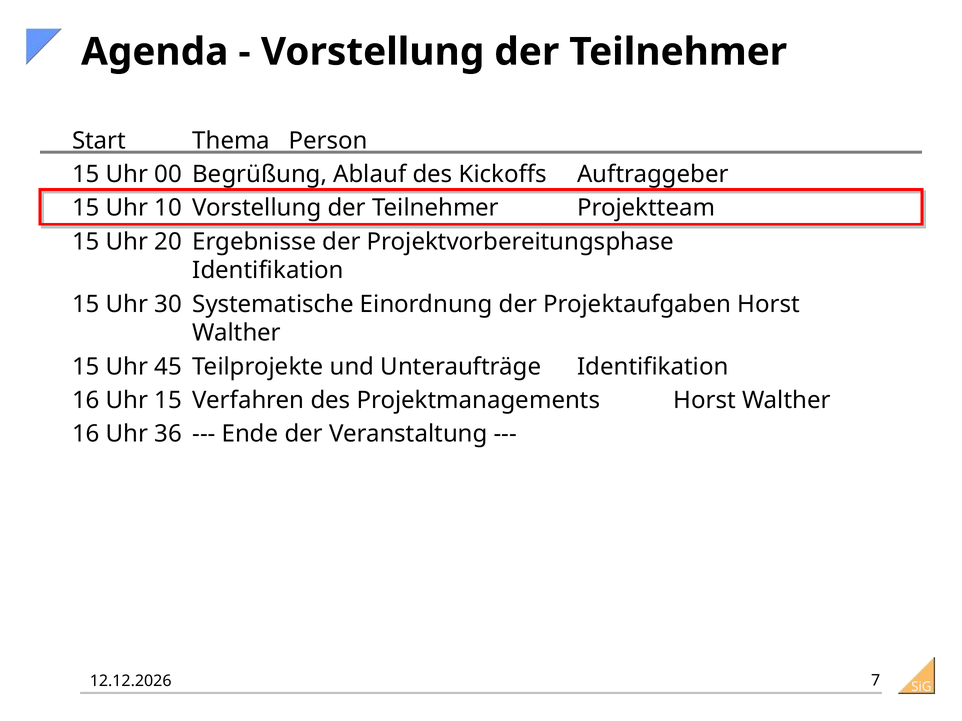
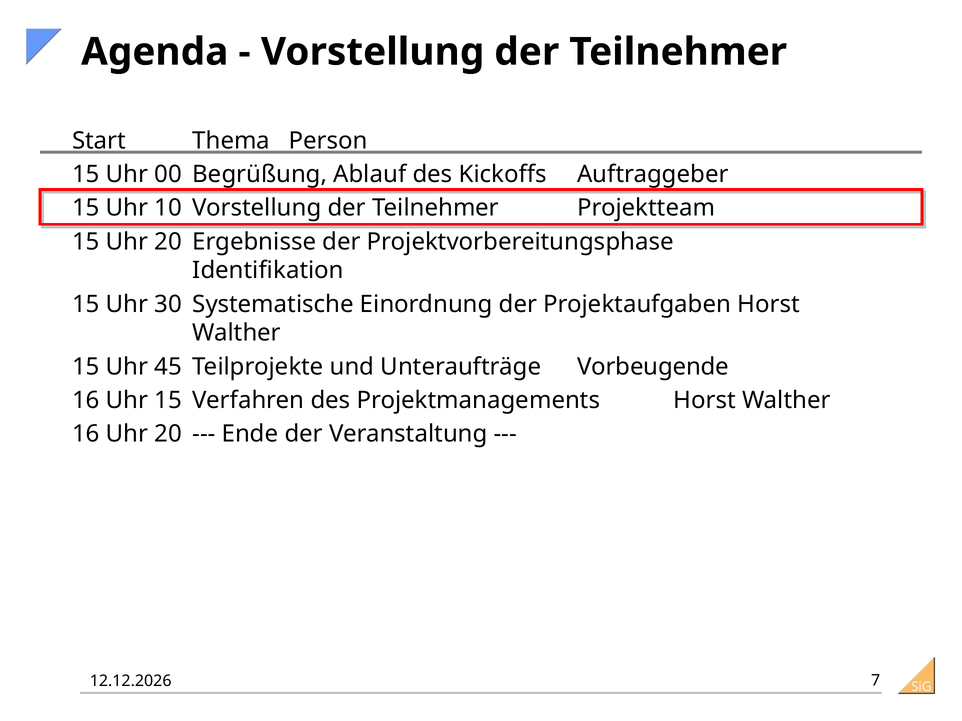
Unteraufträge Identifikation: Identifikation -> Vorbeugende
16 Uhr 36: 36 -> 20
